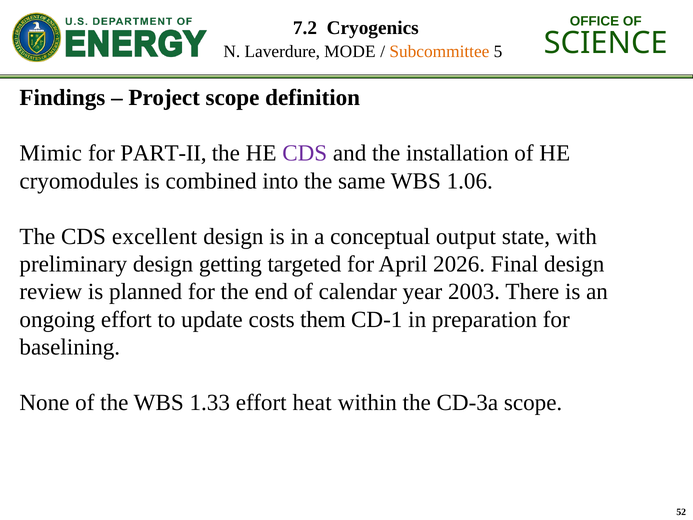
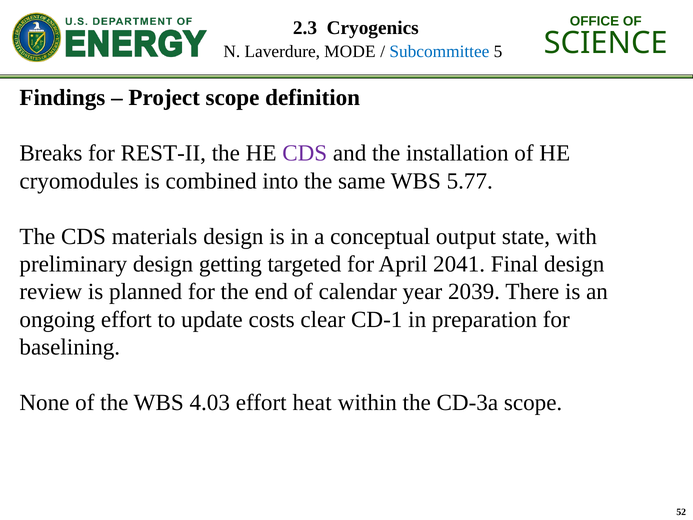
7.2: 7.2 -> 2.3
Subcommittee colour: orange -> blue
Mimic: Mimic -> Breaks
PART-II: PART-II -> REST-II
1.06: 1.06 -> 5.77
excellent: excellent -> materials
2026: 2026 -> 2041
2003: 2003 -> 2039
them: them -> clear
1.33: 1.33 -> 4.03
